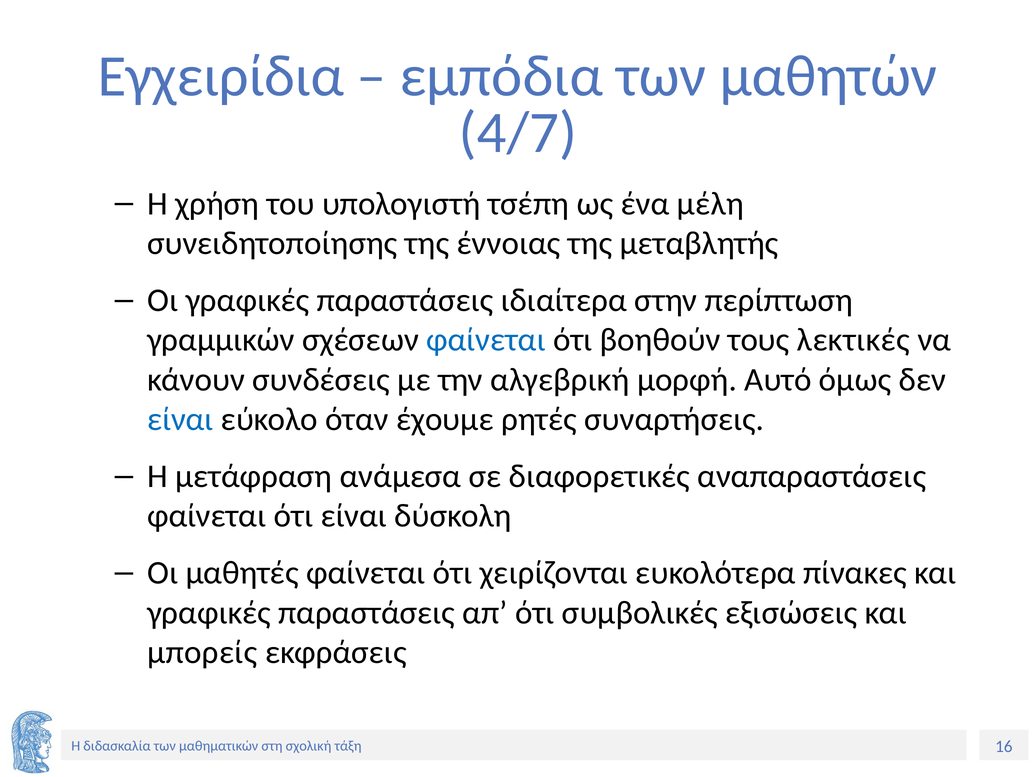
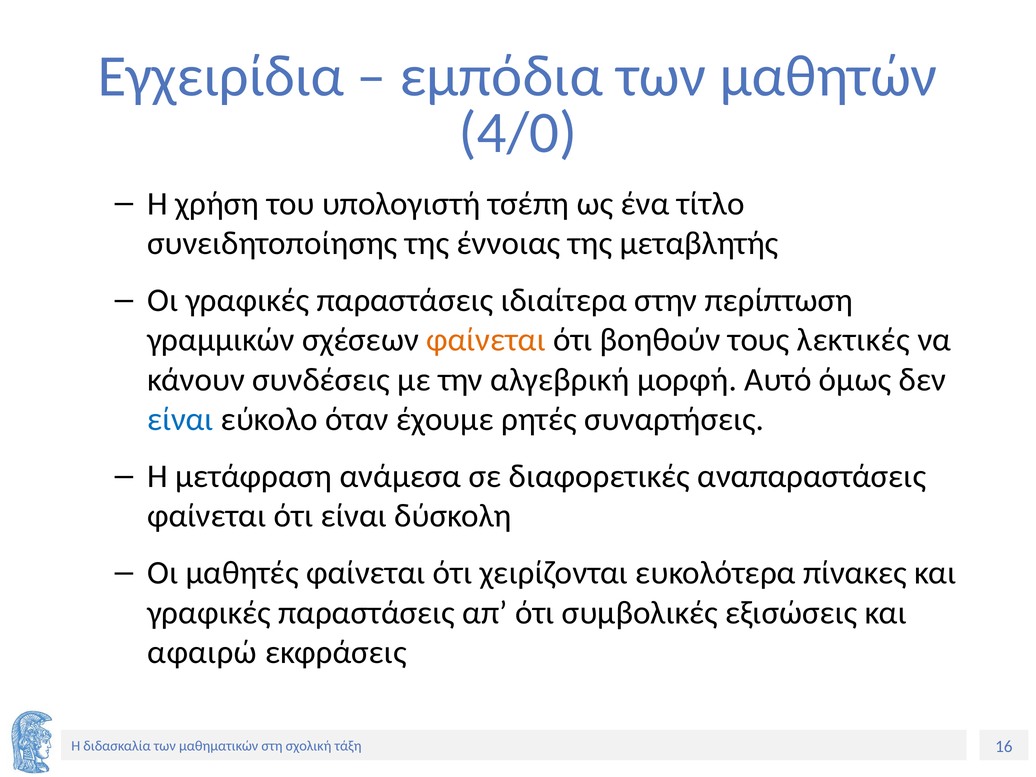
4/7: 4/7 -> 4/0
μέλη: μέλη -> τίτλο
φαίνεται at (486, 340) colour: blue -> orange
μπορείς: μπορείς -> αφαιρώ
